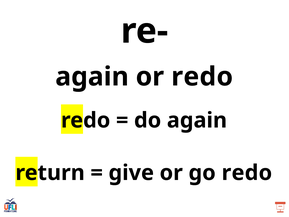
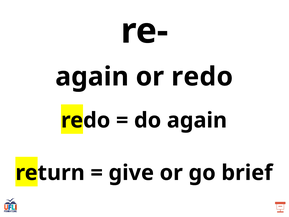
go redo: redo -> brief
